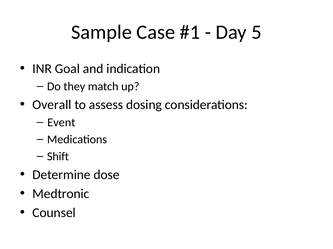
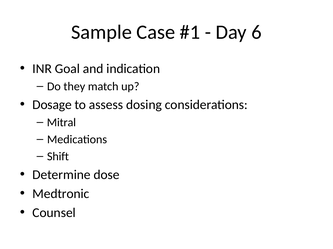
5: 5 -> 6
Overall: Overall -> Dosage
Event: Event -> Mitral
